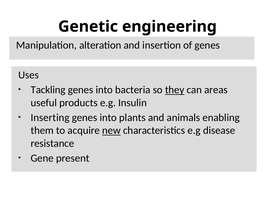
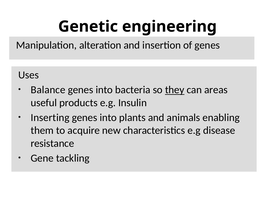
Tackling: Tackling -> Balance
new underline: present -> none
present: present -> tackling
